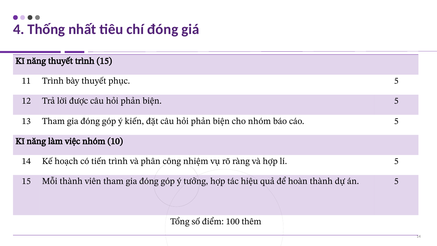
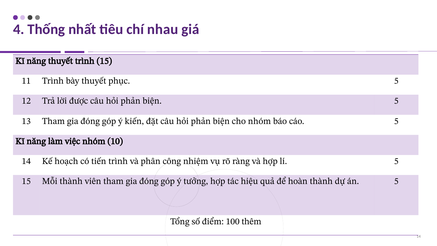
chí đóng: đóng -> nhau
